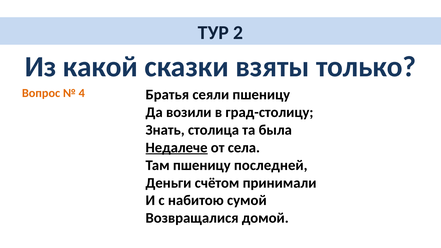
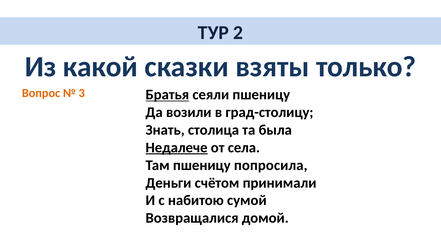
4: 4 -> 3
Братья underline: none -> present
последней: последней -> попросила
